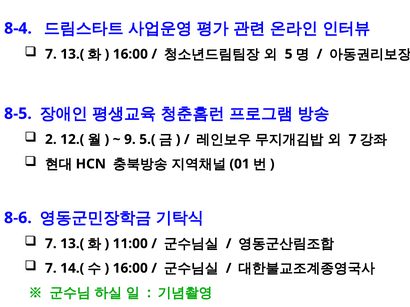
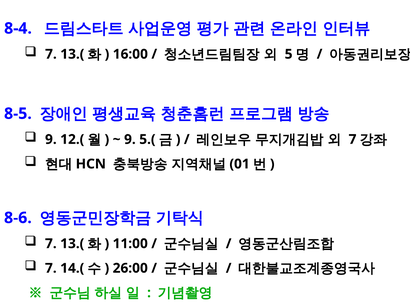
2 at (51, 140): 2 -> 9
16:00 at (130, 269): 16:00 -> 26:00
